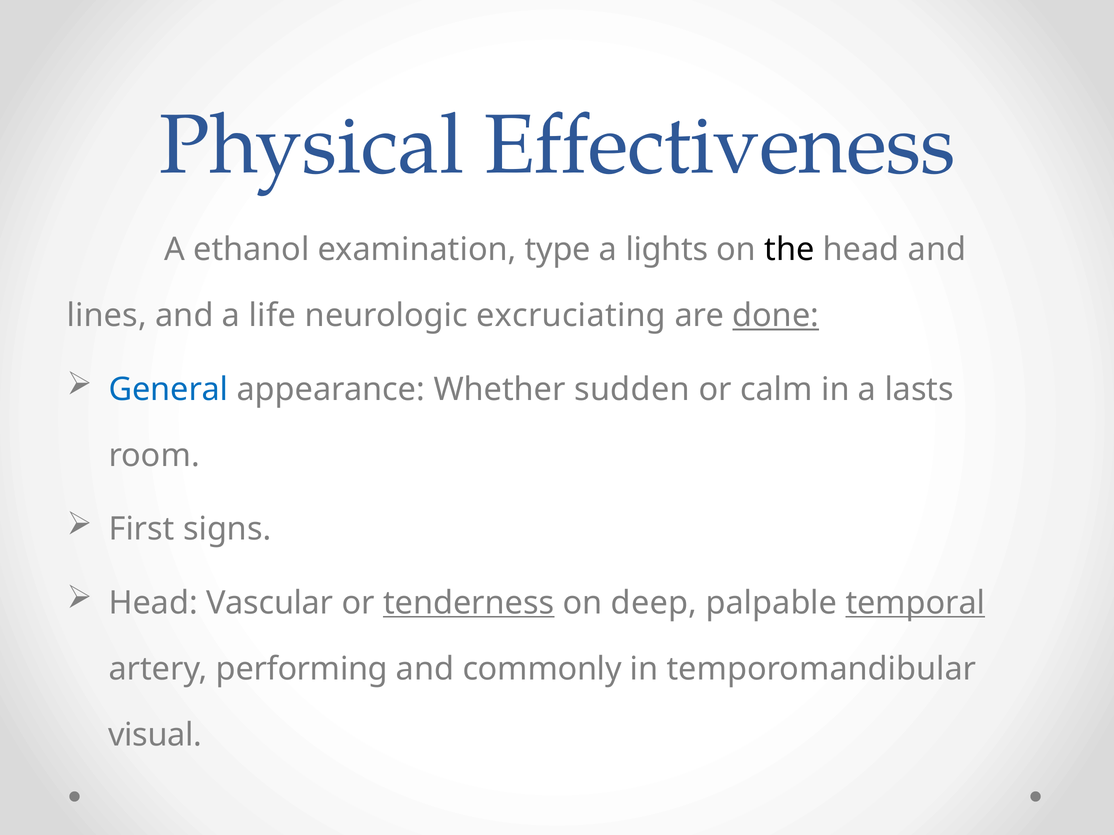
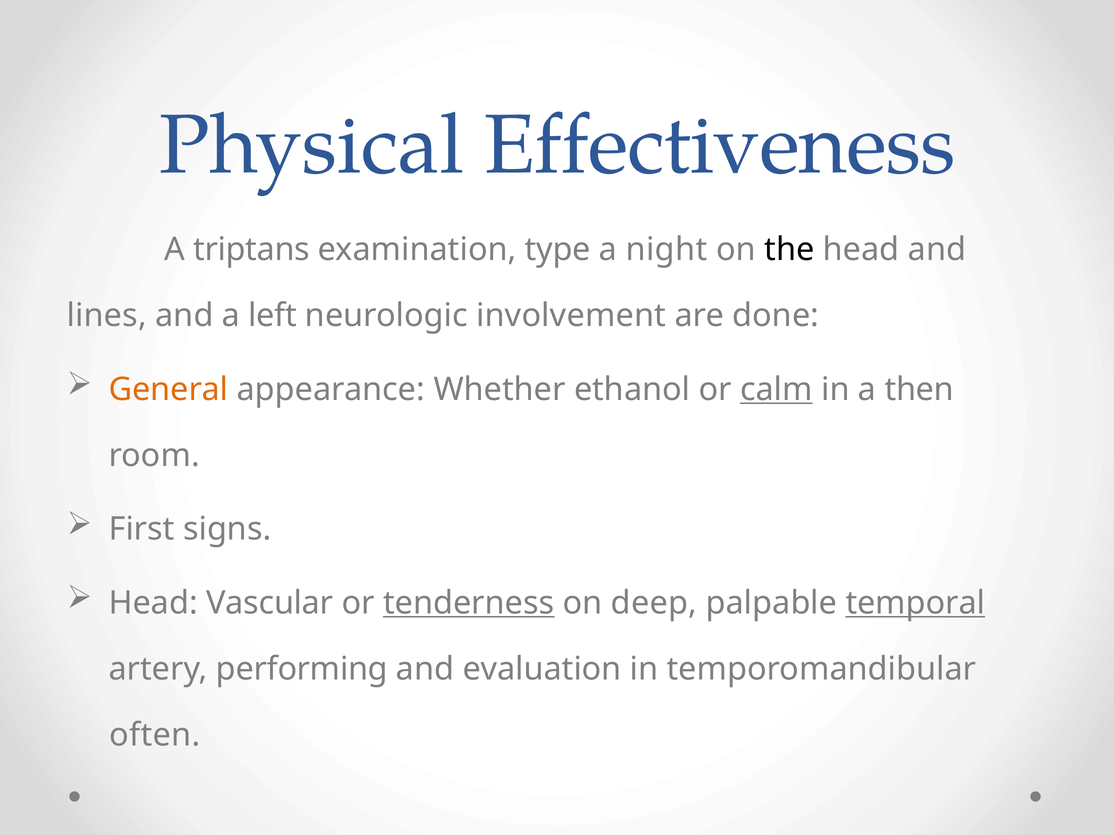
ethanol: ethanol -> triptans
lights: lights -> night
life: life -> left
excruciating: excruciating -> involvement
done underline: present -> none
General colour: blue -> orange
sudden: sudden -> ethanol
calm underline: none -> present
lasts: lasts -> then
commonly: commonly -> evaluation
visual: visual -> often
